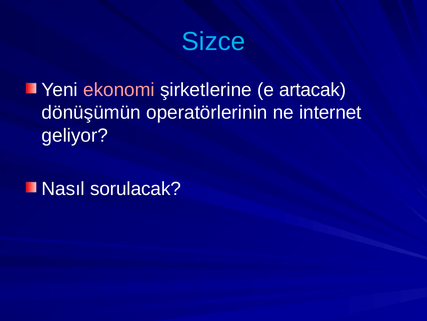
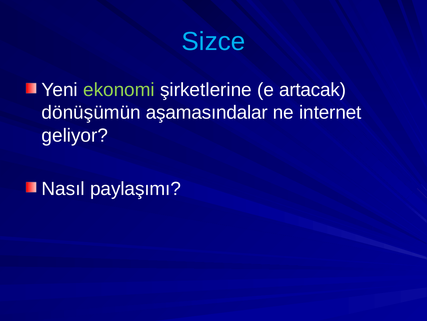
ekonomi colour: pink -> light green
operatörlerinin: operatörlerinin -> aşamasındalar
sorulacak: sorulacak -> paylaşımı
